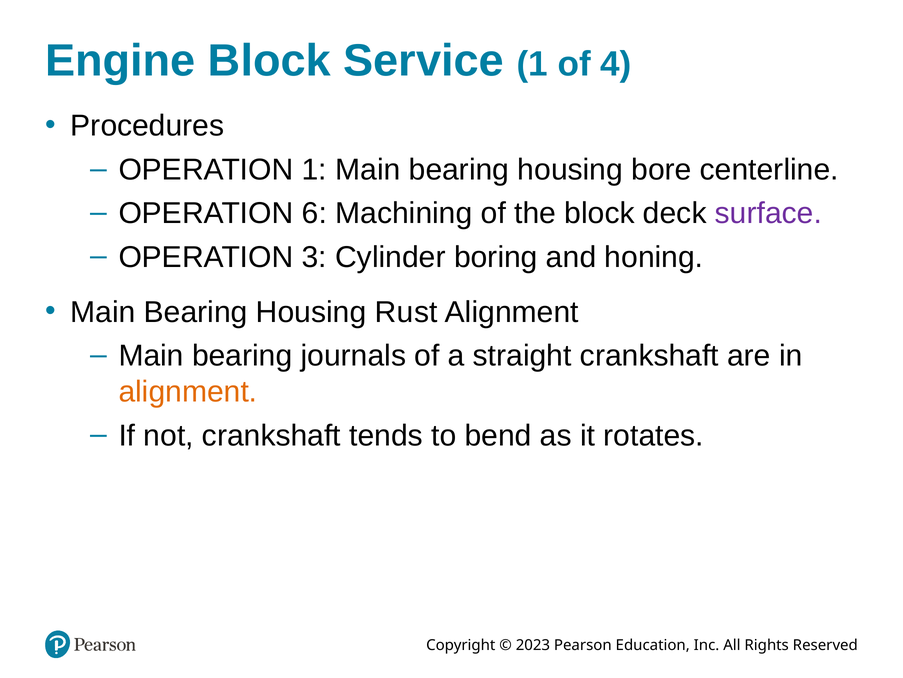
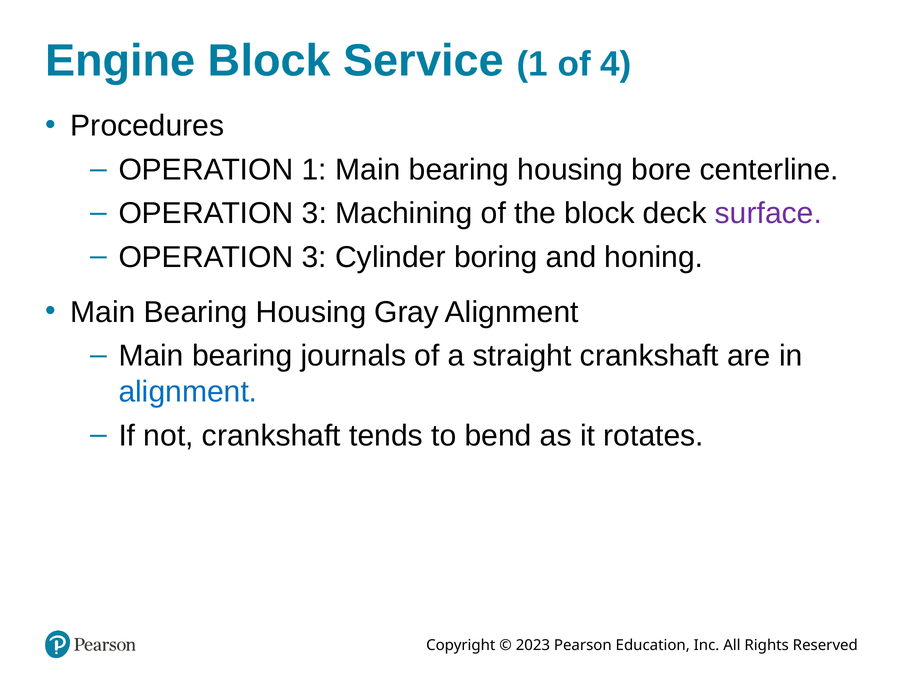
6 at (314, 213): 6 -> 3
Rust: Rust -> Gray
alignment at (188, 392) colour: orange -> blue
